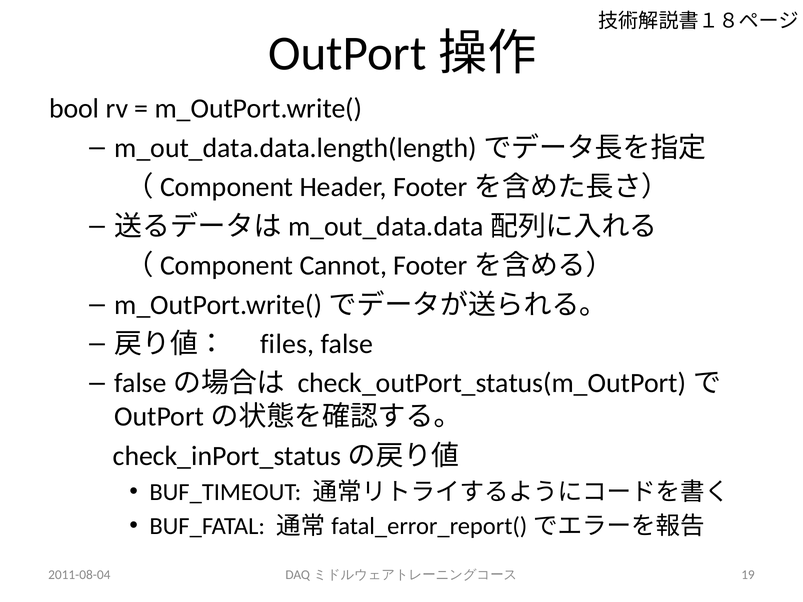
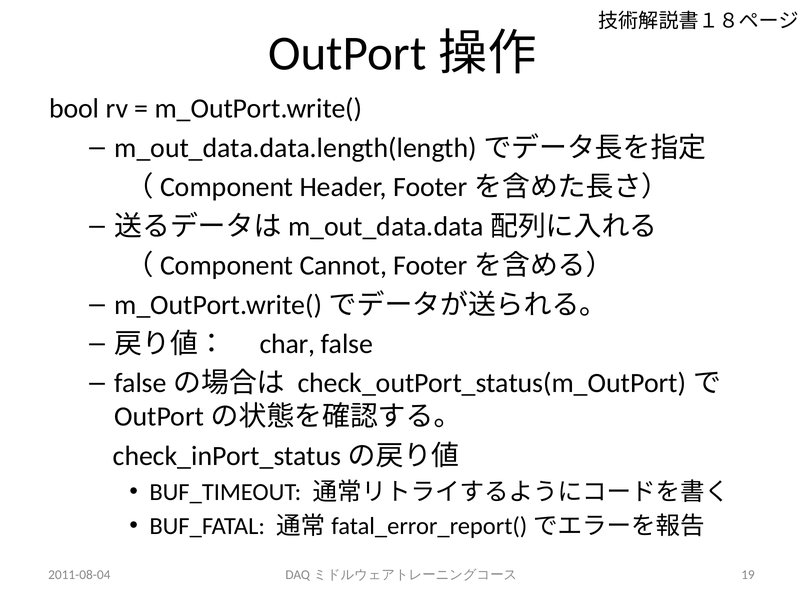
files: files -> char
